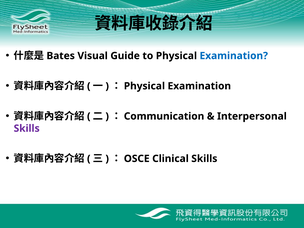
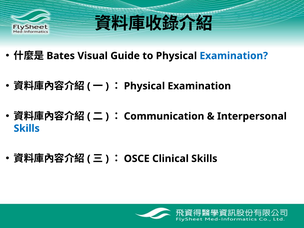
Skills at (27, 128) colour: purple -> blue
